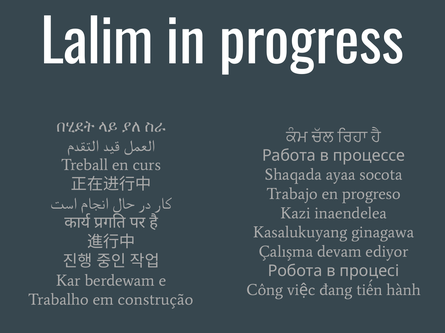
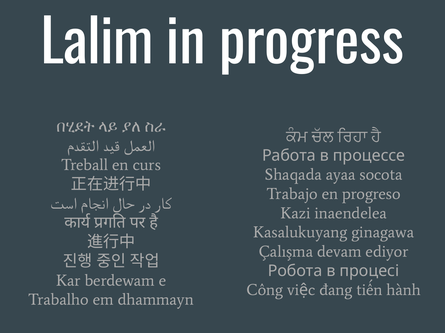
construção: construção -> dhammayn
